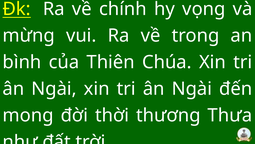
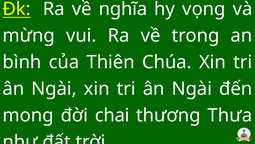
chính: chính -> nghĩa
thời: thời -> chai
